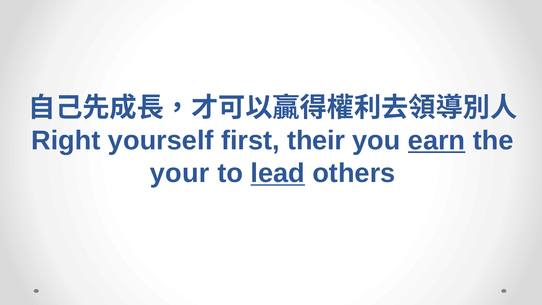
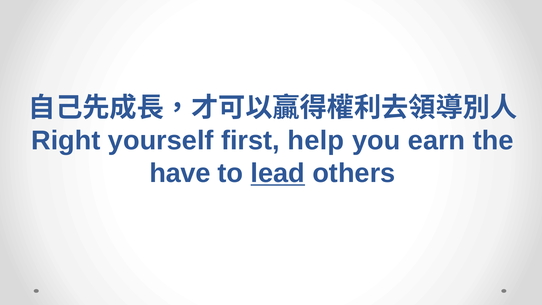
their: their -> help
earn underline: present -> none
your: your -> have
